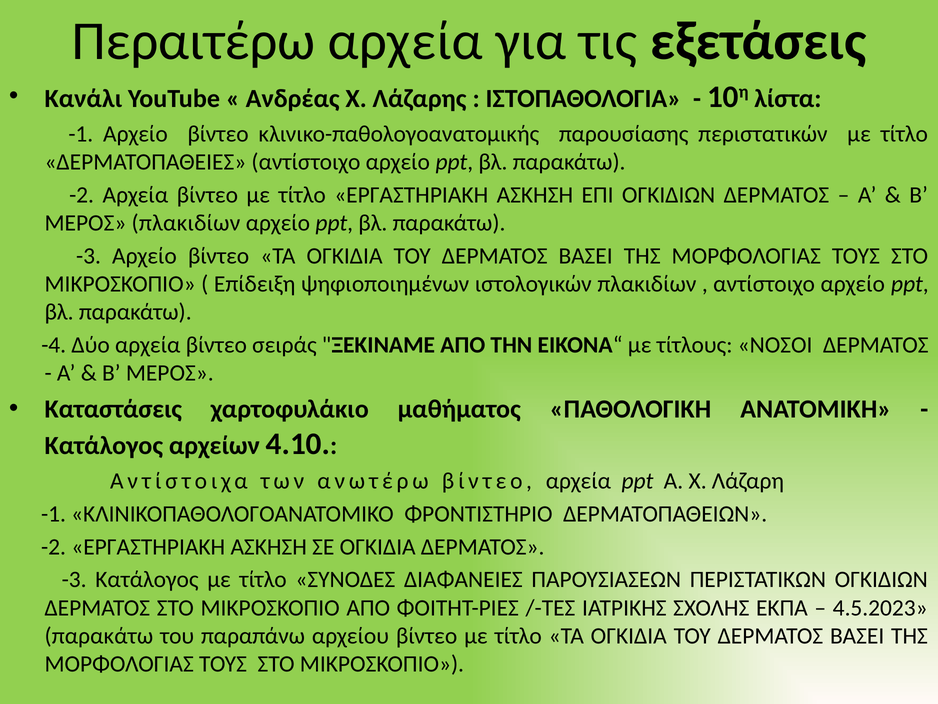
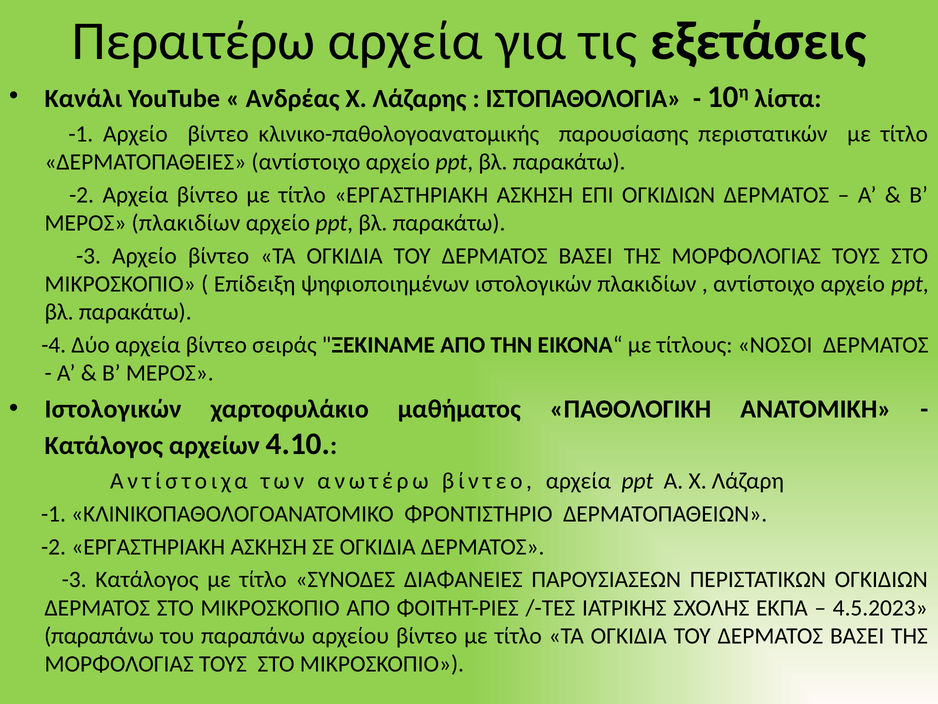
Καταστάσεις at (113, 409): Καταστάσεις -> Ιστολογικών
παρακάτω at (99, 635): παρακάτω -> παραπάνω
